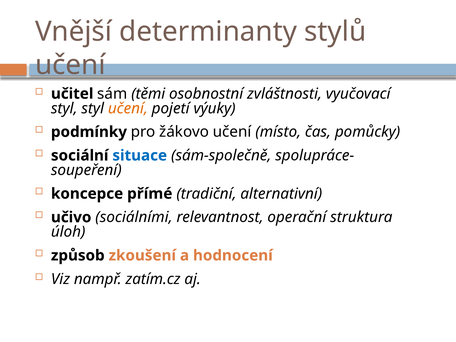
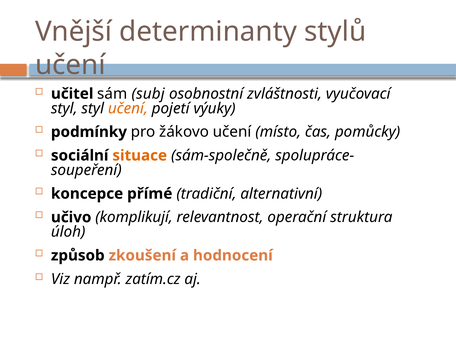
těmi: těmi -> subj
situace colour: blue -> orange
sociálními: sociálními -> komplikují
